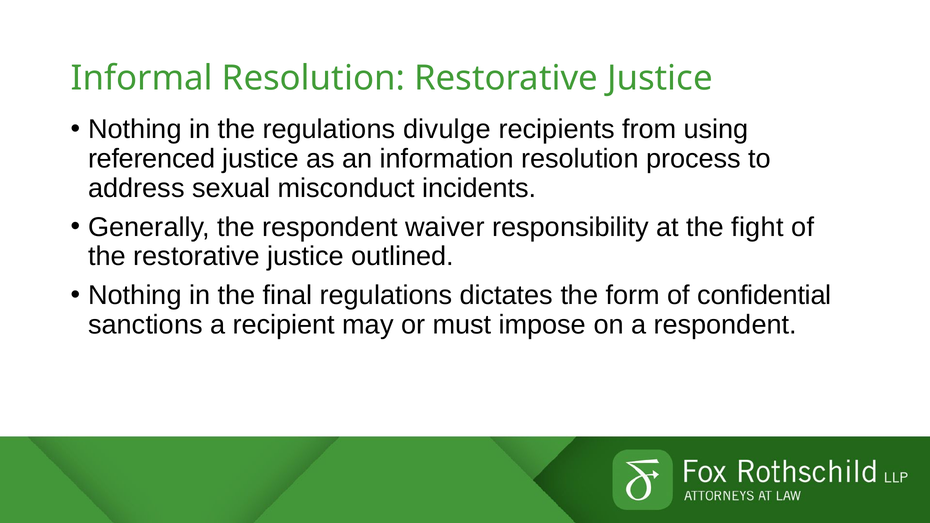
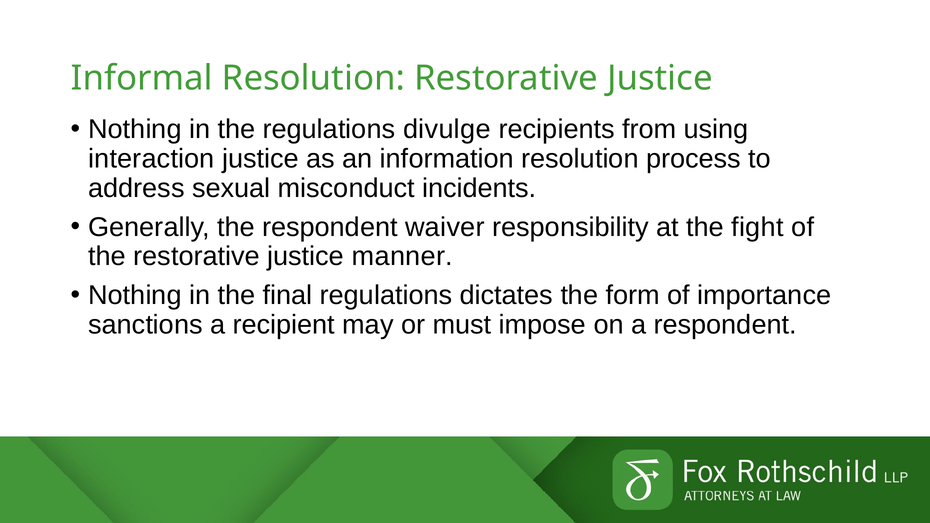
referenced: referenced -> interaction
outlined: outlined -> manner
confidential: confidential -> importance
